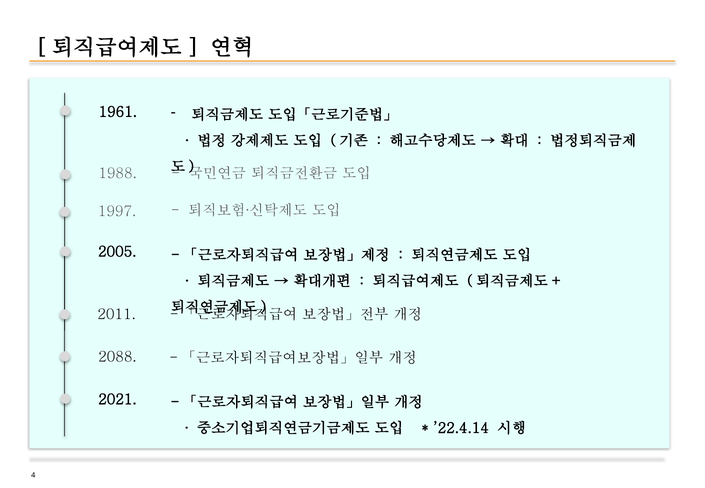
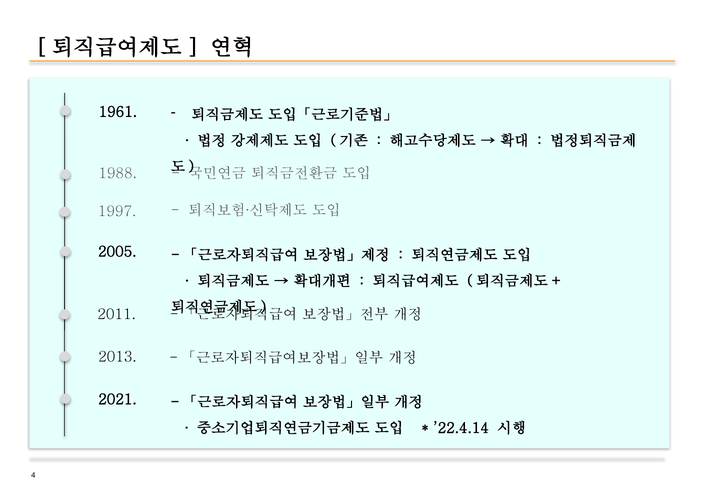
2088: 2088 -> 2013
